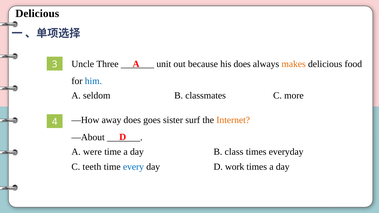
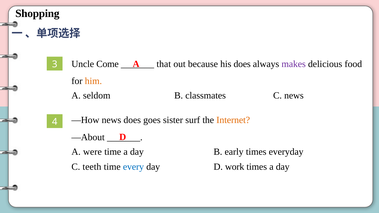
Delicious at (37, 13): Delicious -> Shopping
Three: Three -> Come
unit: unit -> that
makes colour: orange -> purple
him colour: blue -> orange
C more: more -> news
—How away: away -> news
class: class -> early
